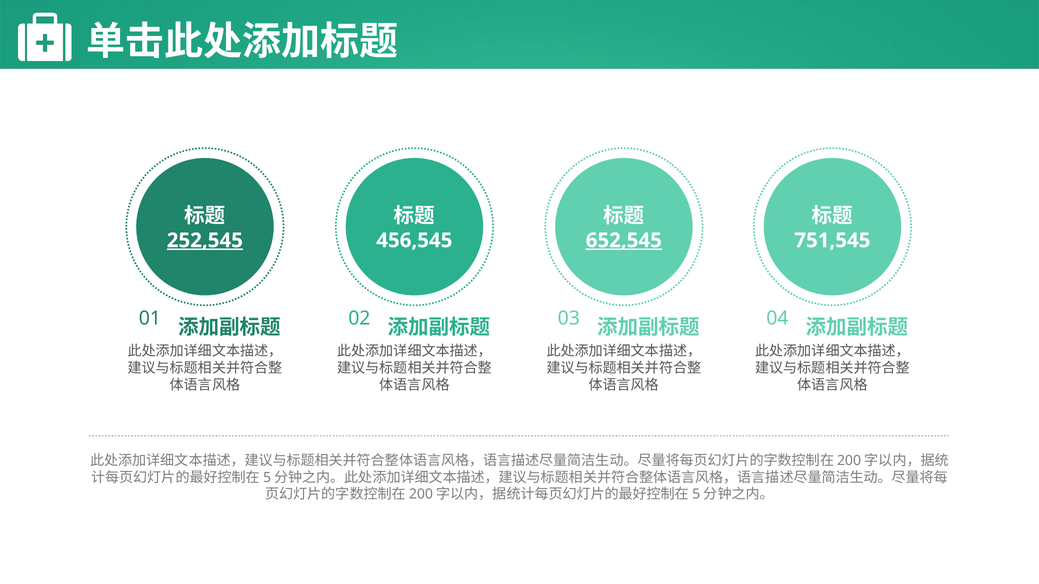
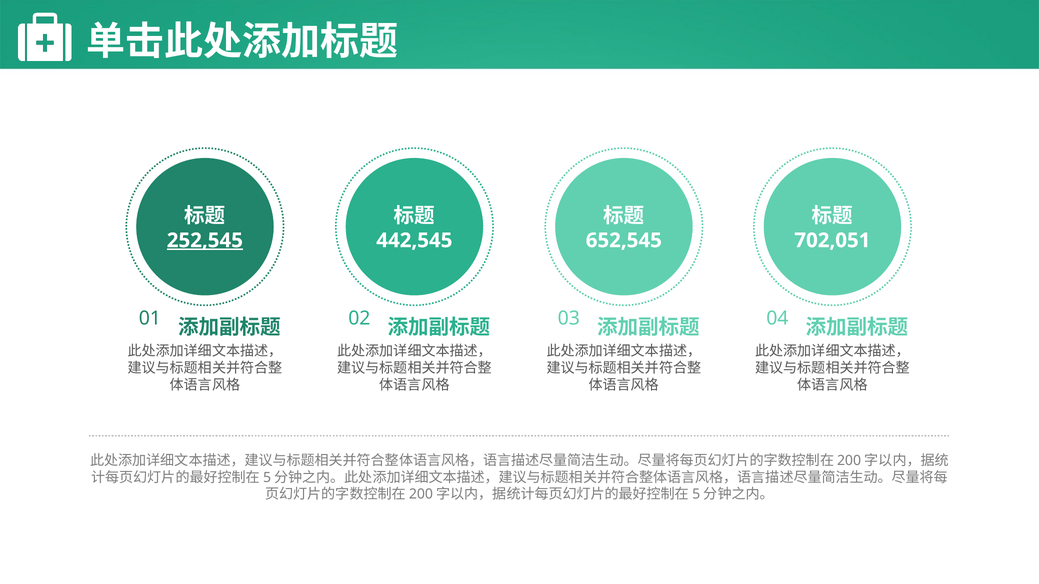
456,545: 456,545 -> 442,545
652,545 underline: present -> none
751,545: 751,545 -> 702,051
